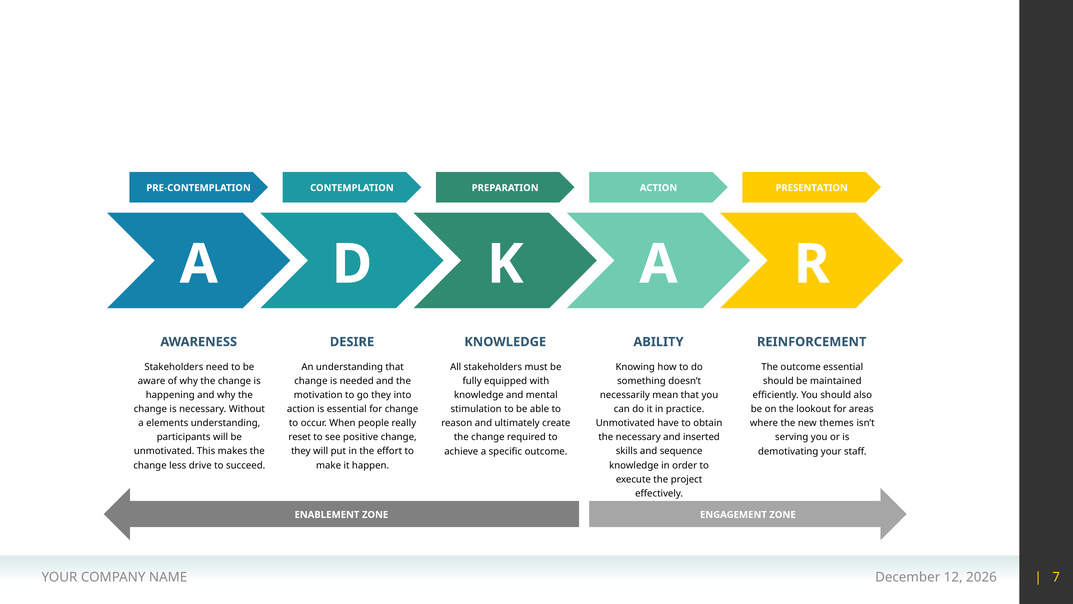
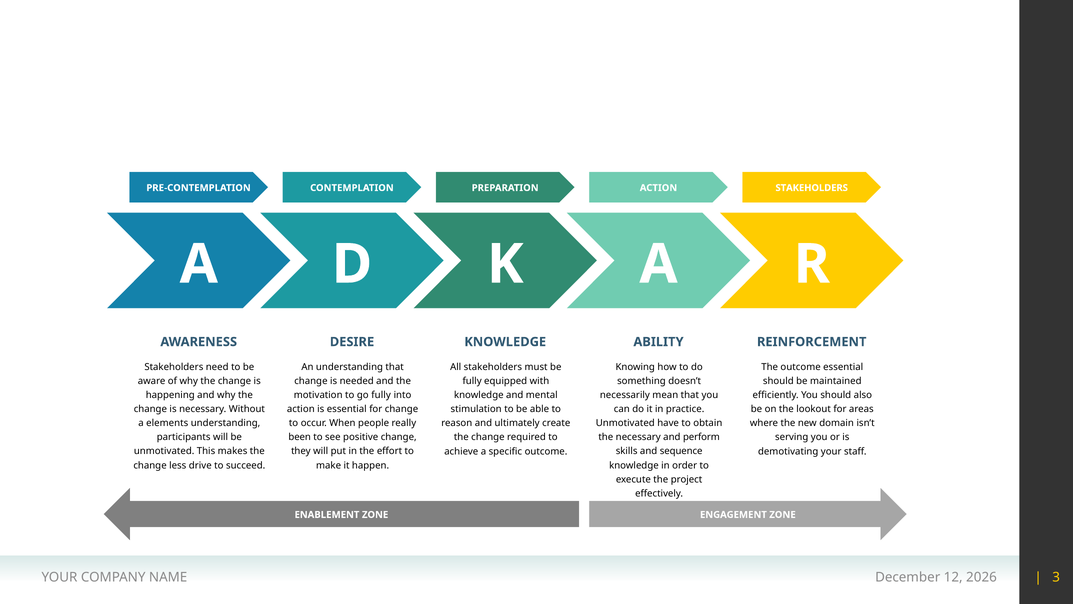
ACTION PRESENTATION: PRESENTATION -> STAKEHOLDERS
go they: they -> fully
themes: themes -> domain
reset: reset -> been
inserted: inserted -> perform
7: 7 -> 3
